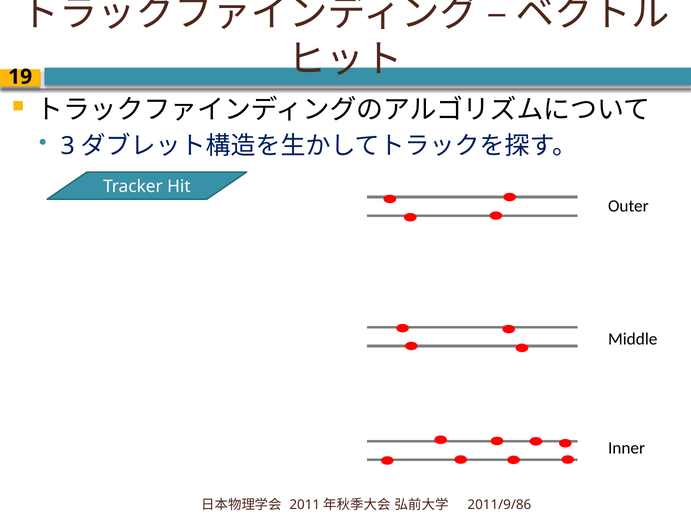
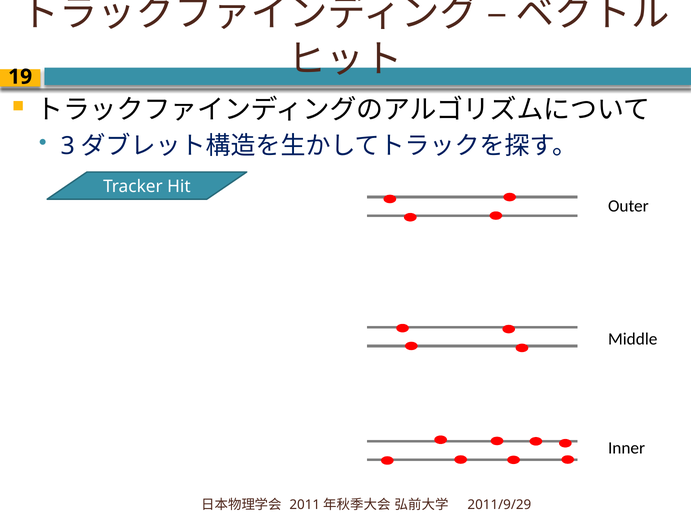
2011/9/86: 2011/9/86 -> 2011/9/29
